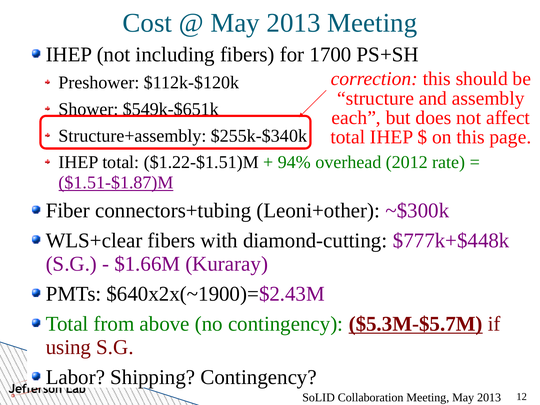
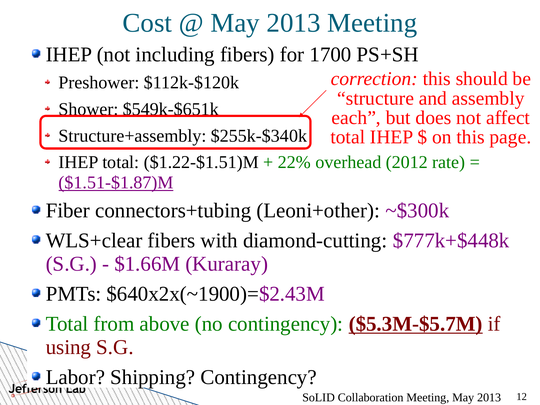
94%: 94% -> 22%
